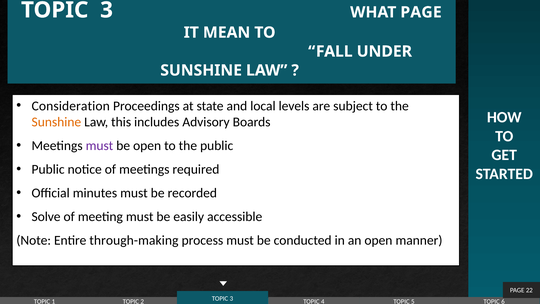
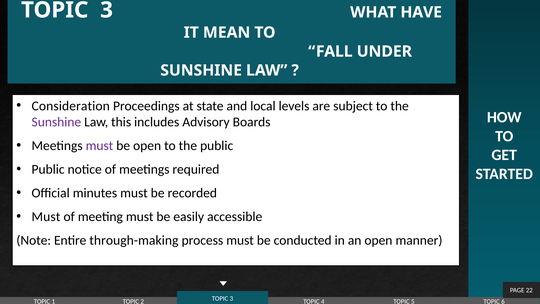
WHAT PAGE: PAGE -> HAVE
Sunshine at (56, 122) colour: orange -> purple
Solve at (46, 217): Solve -> Must
